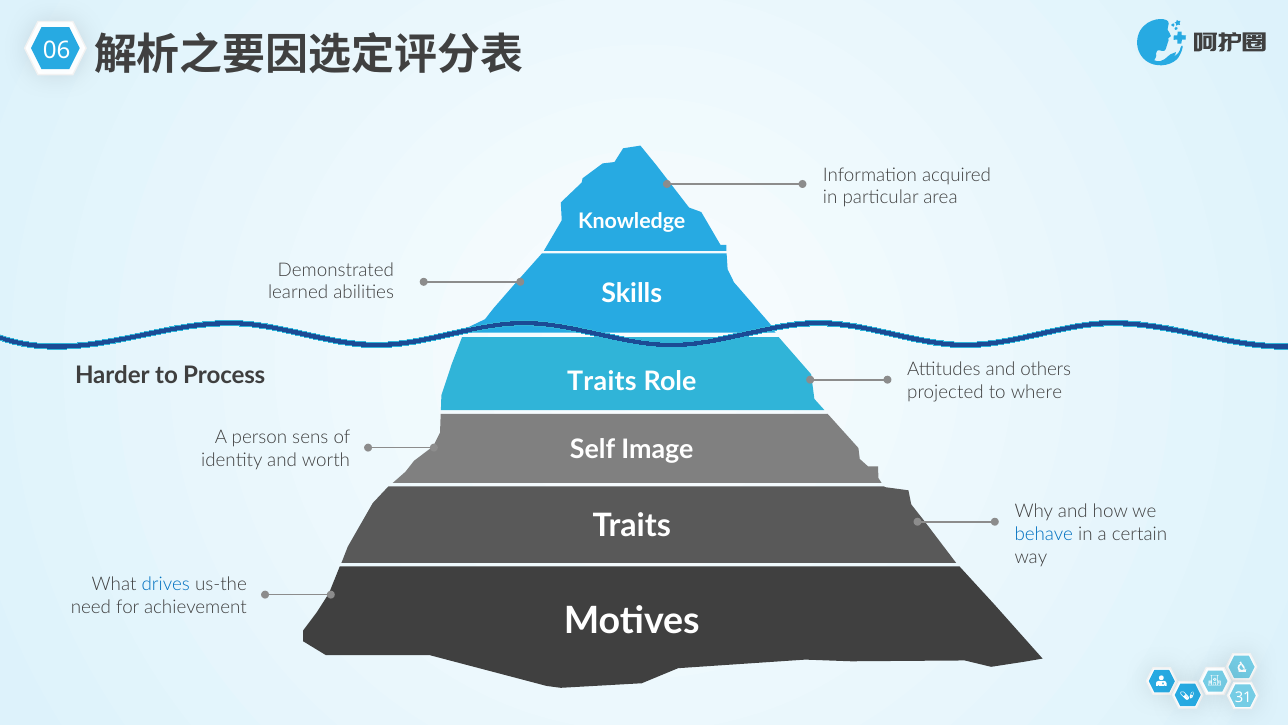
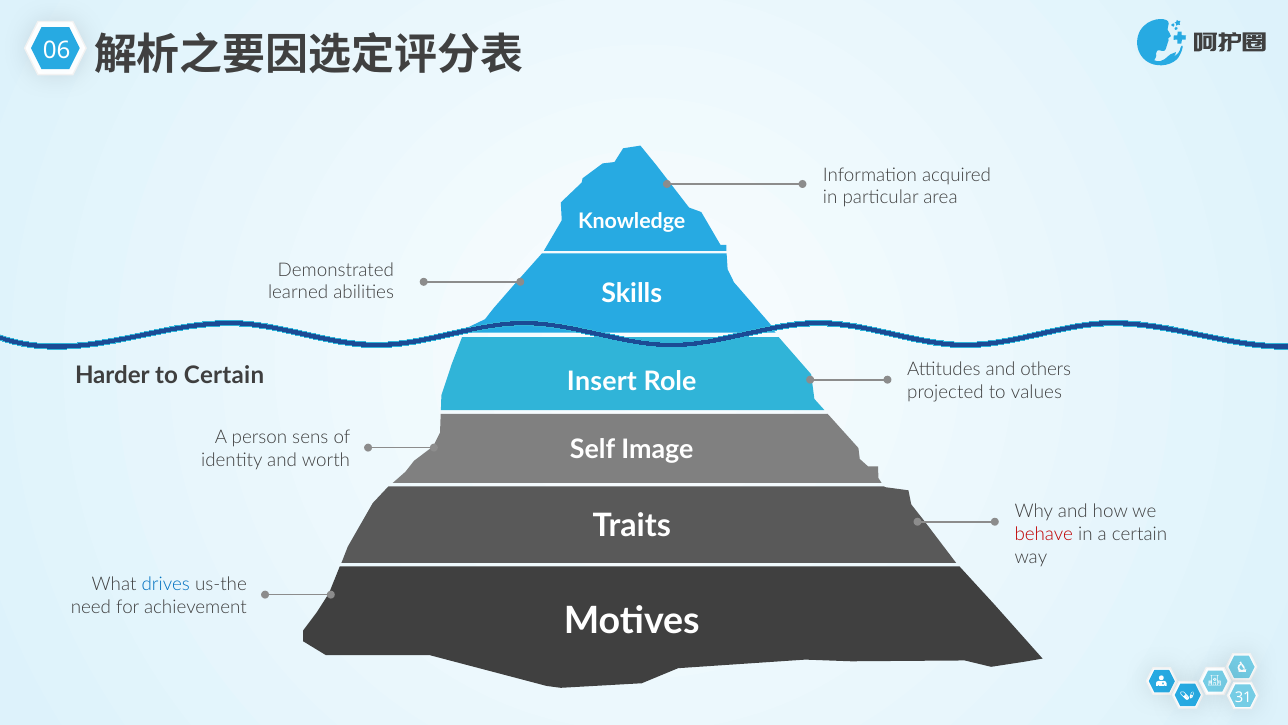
to Process: Process -> Certain
Traits at (602, 381): Traits -> Insert
where: where -> values
behave colour: blue -> red
